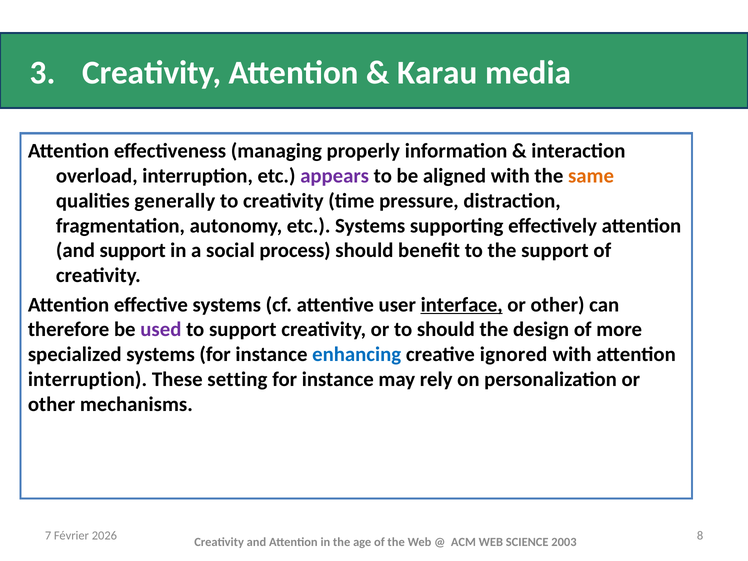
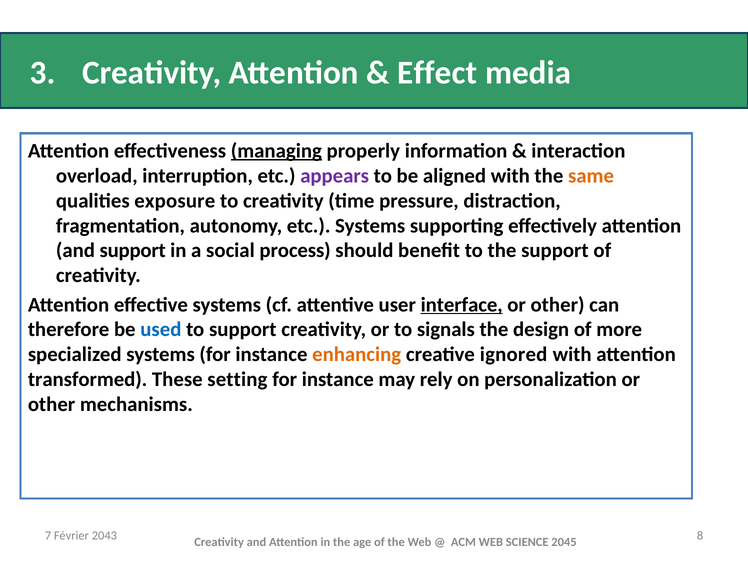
Karau: Karau -> Effect
managing underline: none -> present
generally: generally -> exposure
used colour: purple -> blue
to should: should -> signals
enhancing colour: blue -> orange
interruption at (87, 379): interruption -> transformed
2026: 2026 -> 2043
2003: 2003 -> 2045
